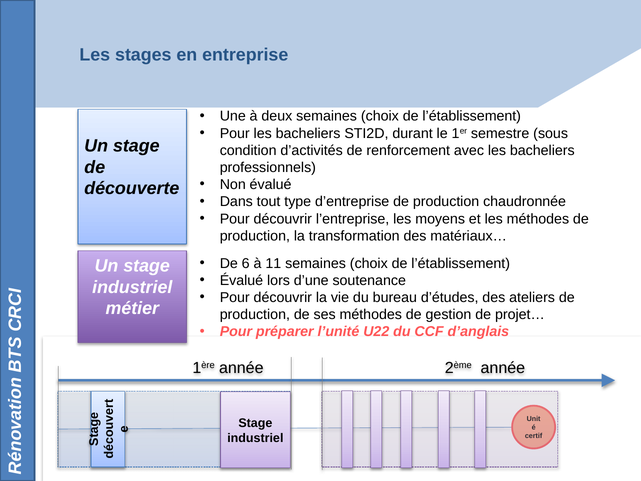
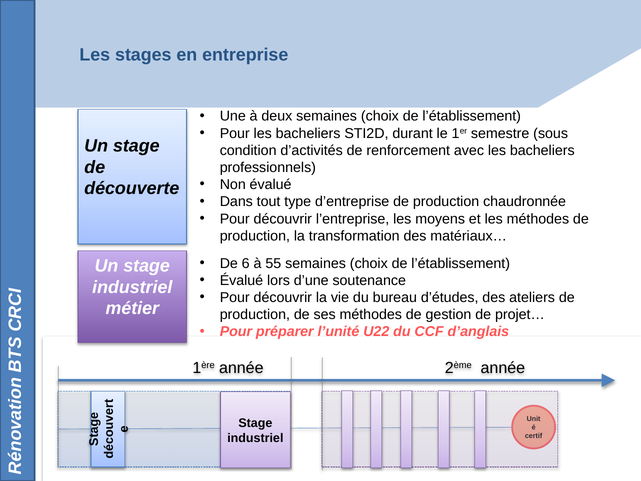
11: 11 -> 55
